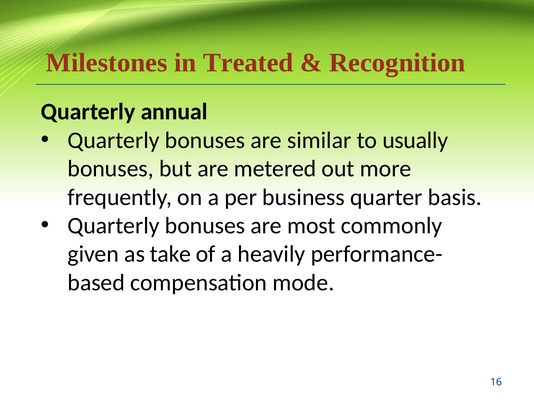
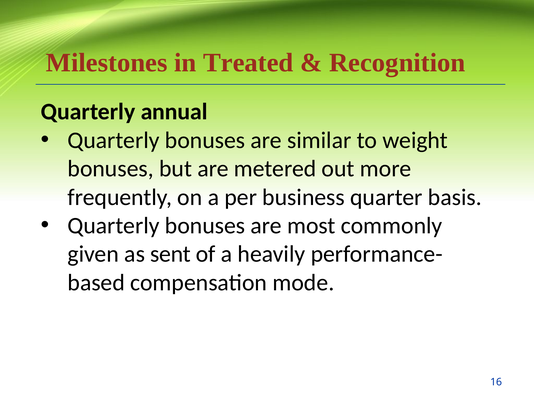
usually: usually -> weight
take: take -> sent
